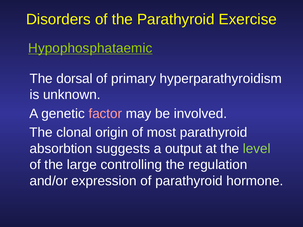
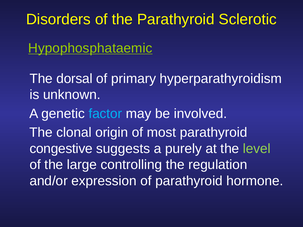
Exercise: Exercise -> Sclerotic
factor colour: pink -> light blue
absorbtion: absorbtion -> congestive
output: output -> purely
